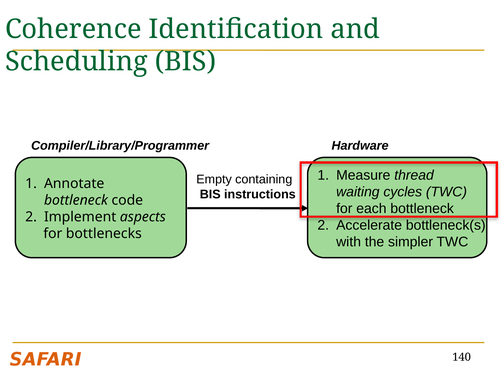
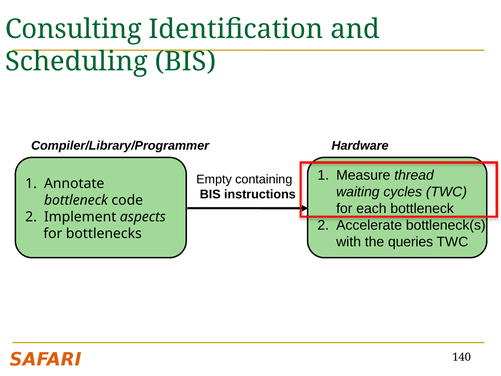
Coherence: Coherence -> Consulting
simpler: simpler -> queries
